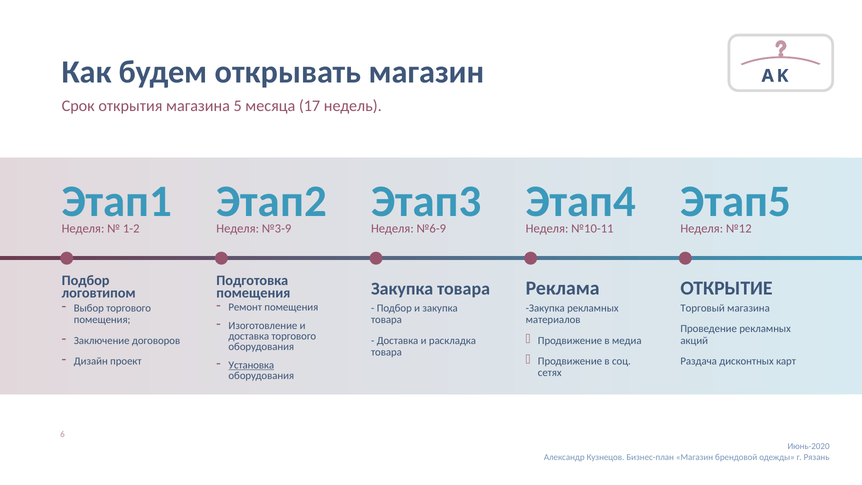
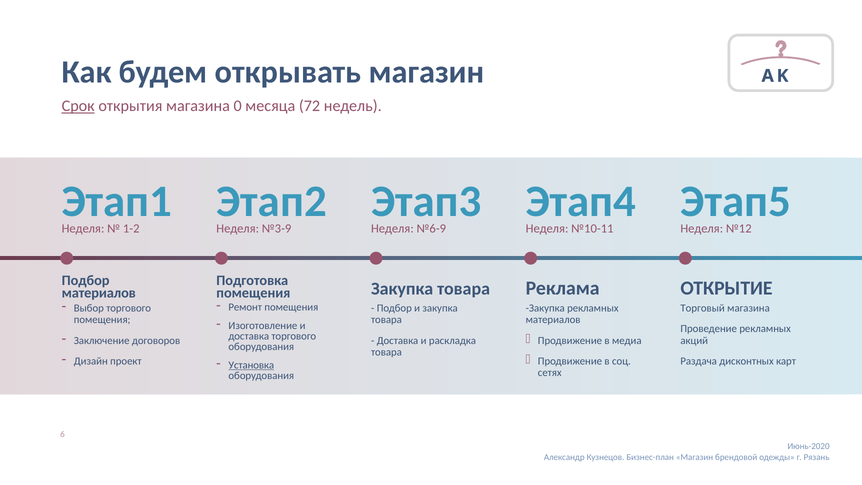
Срок underline: none -> present
5: 5 -> 0
17: 17 -> 72
логовтипом at (99, 293): логовтипом -> материалов
